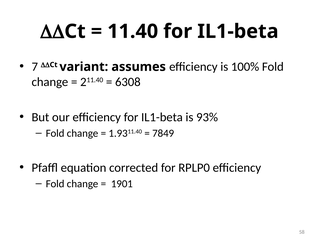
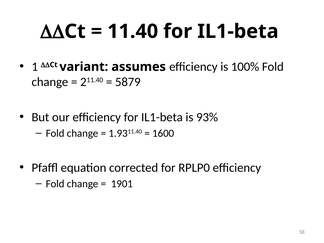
7: 7 -> 1
6308: 6308 -> 5879
7849: 7849 -> 1600
